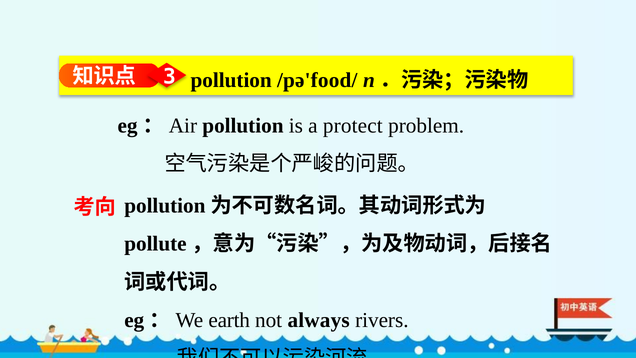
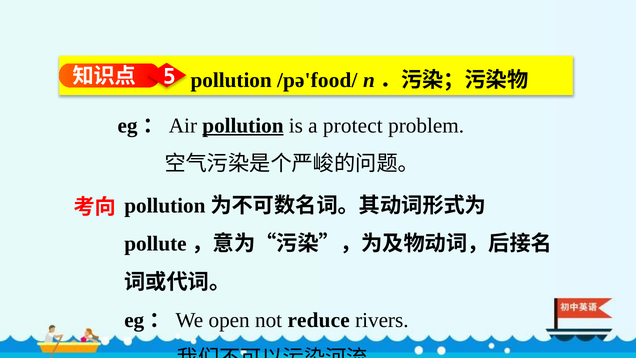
3: 3 -> 5
pollution at (243, 126) underline: none -> present
earth: earth -> open
always: always -> reduce
